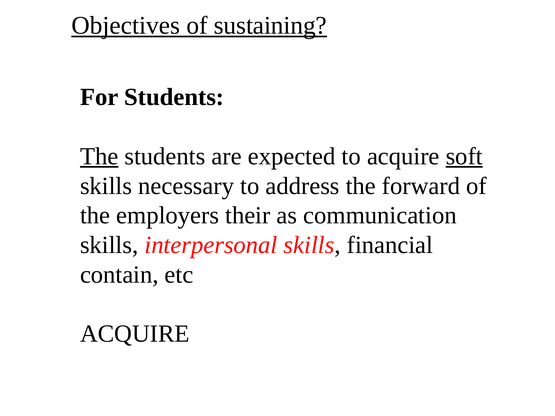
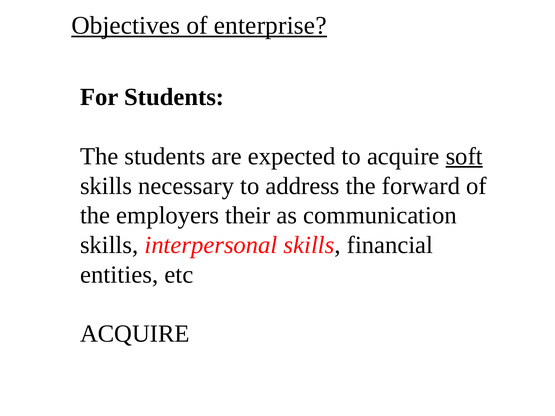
sustaining: sustaining -> enterprise
The at (99, 156) underline: present -> none
contain: contain -> entities
